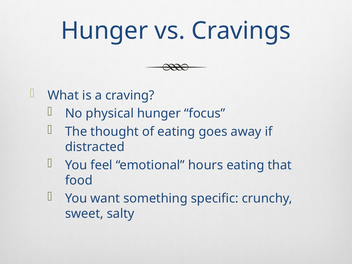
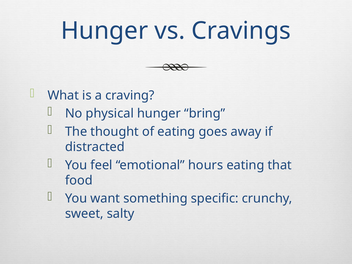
focus: focus -> bring
